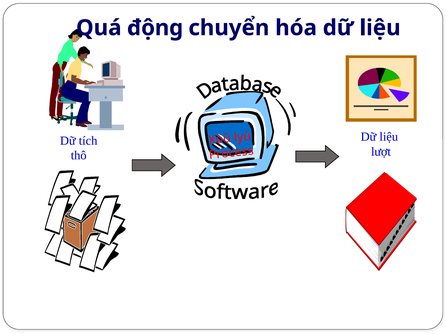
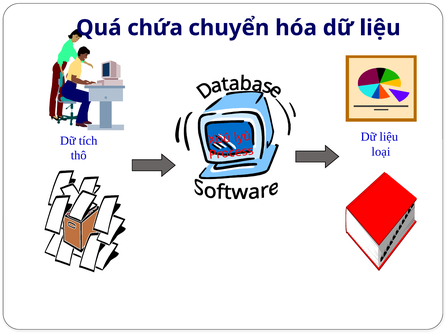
động: động -> chứa
lượt: lượt -> loại
